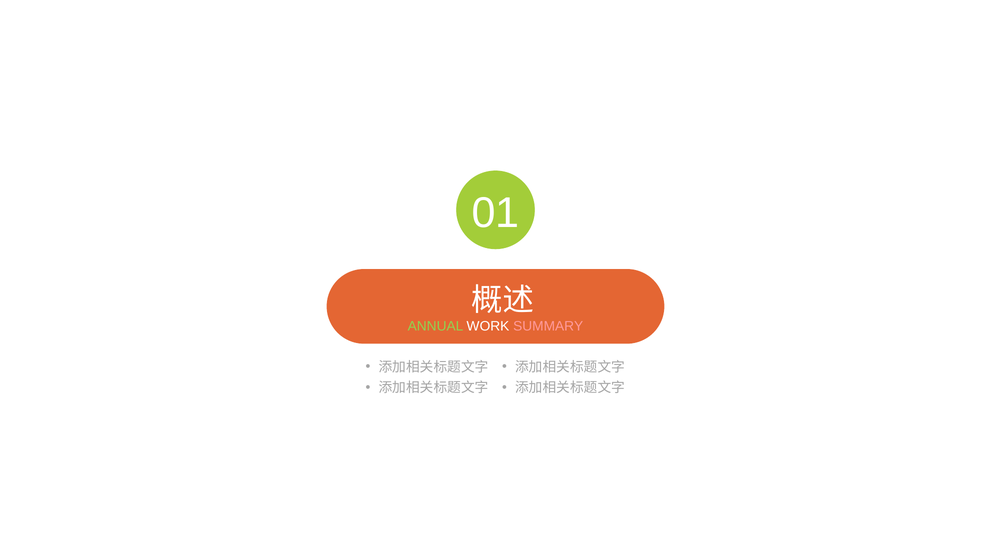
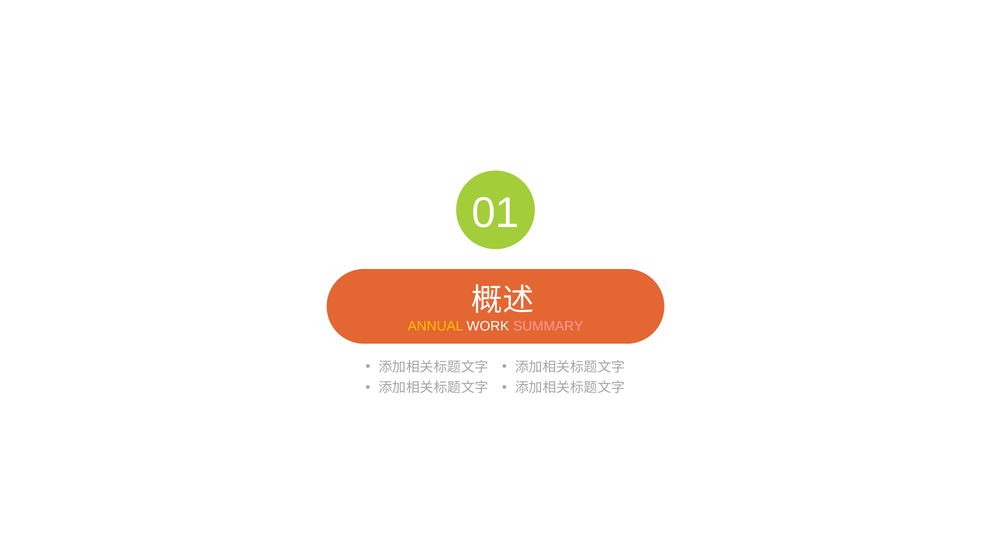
ANNUAL colour: light green -> yellow
